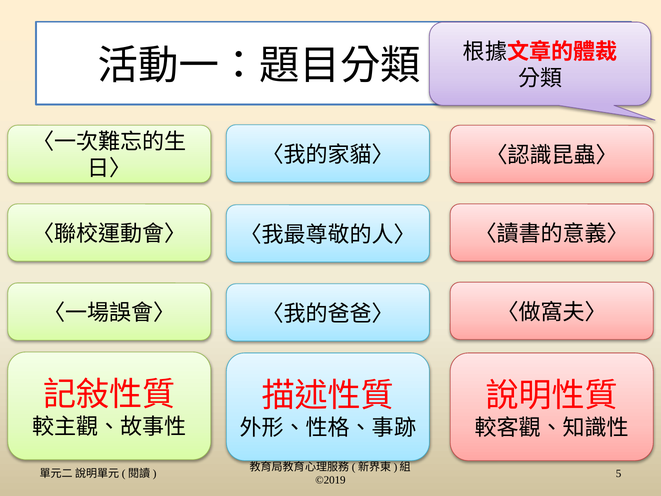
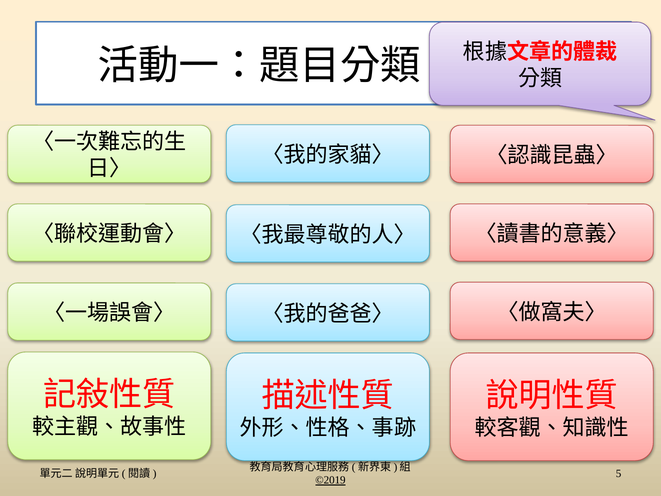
©2019 underline: none -> present
